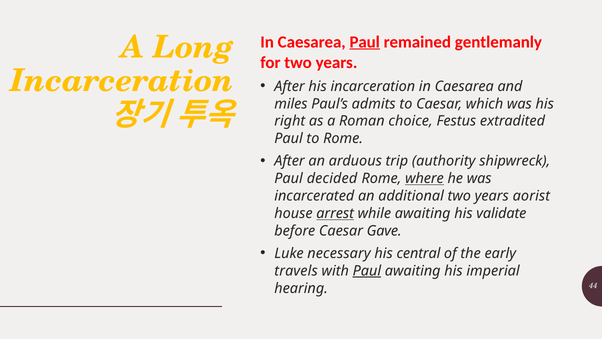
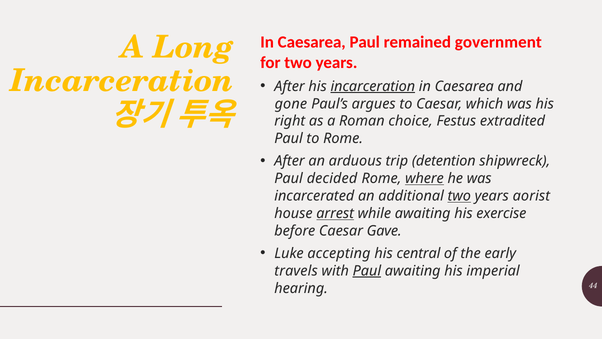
Paul at (365, 42) underline: present -> none
gentlemanly: gentlemanly -> government
incarceration at (373, 86) underline: none -> present
miles: miles -> gone
admits: admits -> argues
authority: authority -> detention
two at (459, 196) underline: none -> present
validate: validate -> exercise
necessary: necessary -> accepting
